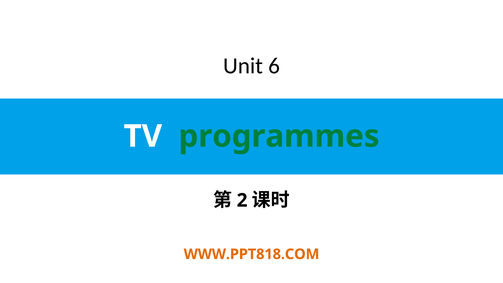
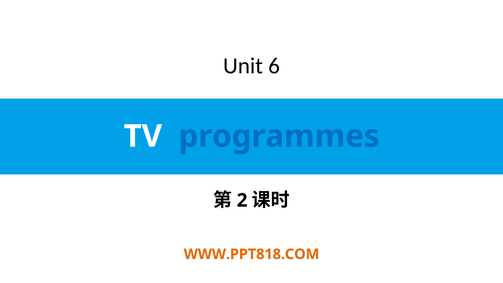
programmes colour: green -> blue
